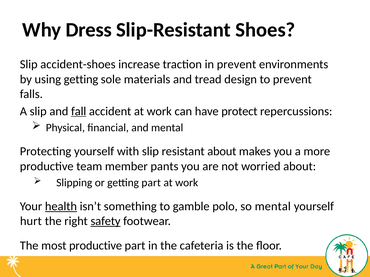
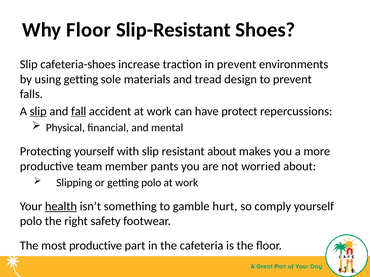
Why Dress: Dress -> Floor
accident-shoes: accident-shoes -> cafeteria-shoes
slip at (38, 111) underline: none -> present
getting part: part -> polo
polo: polo -> hurt
so mental: mental -> comply
hurt at (31, 222): hurt -> polo
safety underline: present -> none
